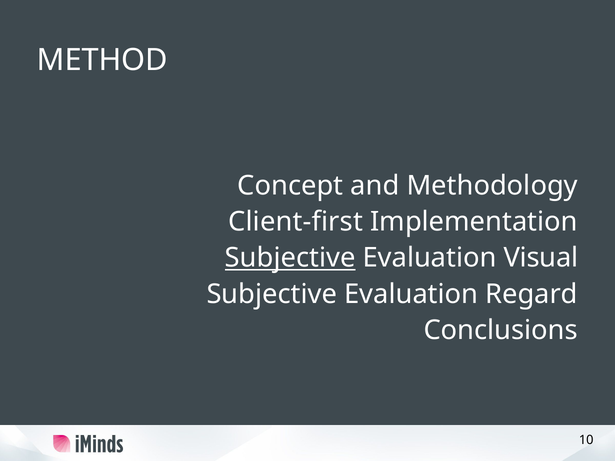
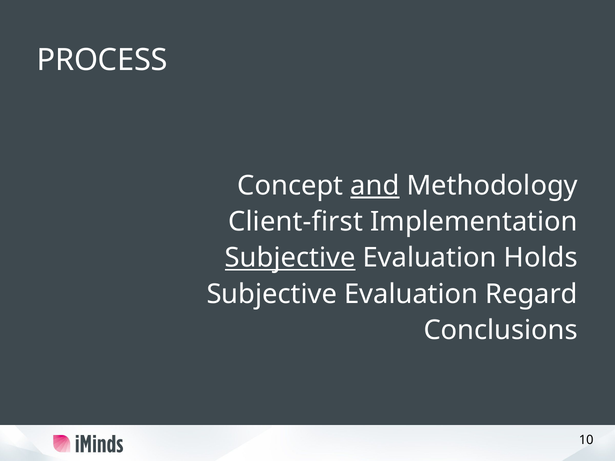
METHOD: METHOD -> PROCESS
and underline: none -> present
Visual: Visual -> Holds
